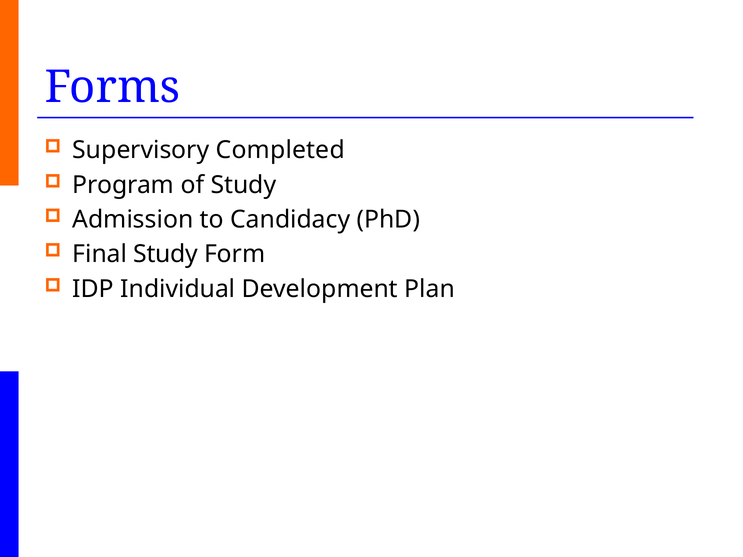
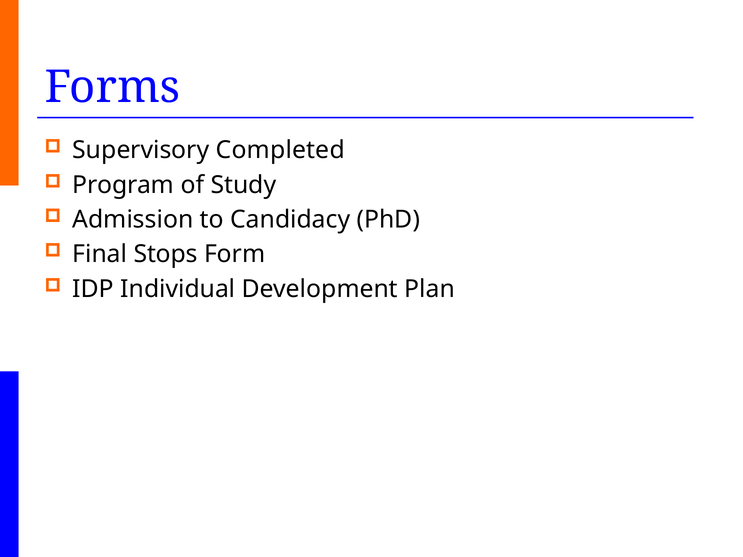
Final Study: Study -> Stops
